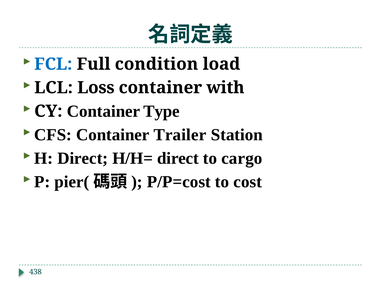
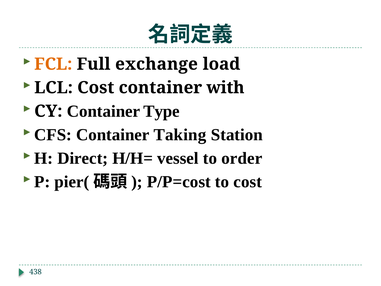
FCL colour: blue -> orange
condition: condition -> exchange
LCL Loss: Loss -> Cost
Trailer: Trailer -> Taking
H/H= direct: direct -> vessel
cargo: cargo -> order
